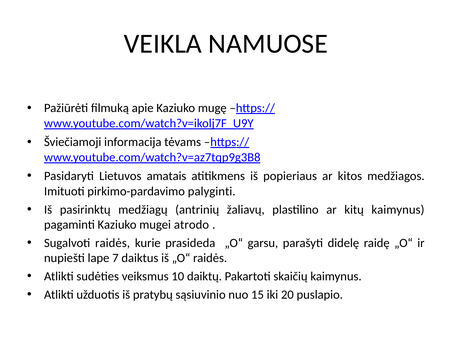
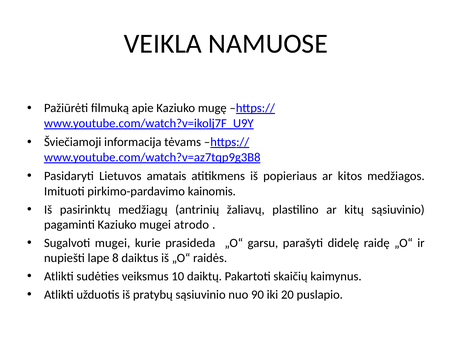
palyginti: palyginti -> kainomis
kitų kaimynus: kaimynus -> sąsiuvinio
Sugalvoti raidės: raidės -> mugei
7: 7 -> 8
15: 15 -> 90
